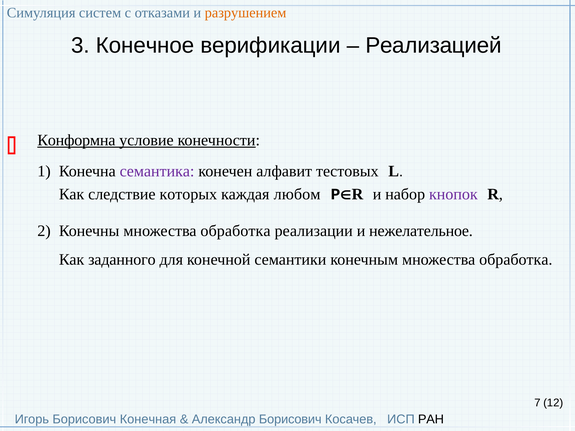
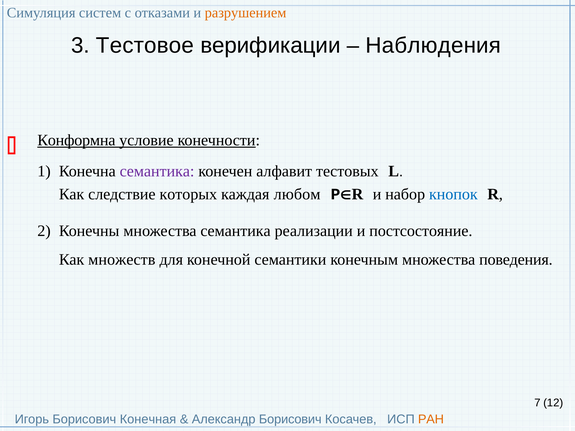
Конечное: Конечное -> Тестовое
Реализацией: Реализацией -> Наблюдения
кнопок colour: purple -> blue
Конечны множества обработка: обработка -> семантика
нежелательное: нежелательное -> постсостояние
заданного: заданного -> множеств
конечным множества обработка: обработка -> поведения
РАН colour: black -> orange
